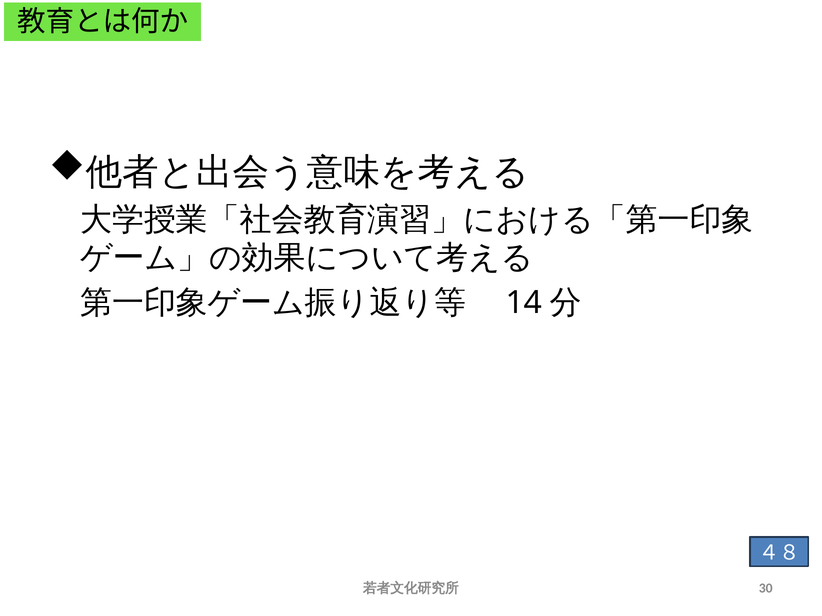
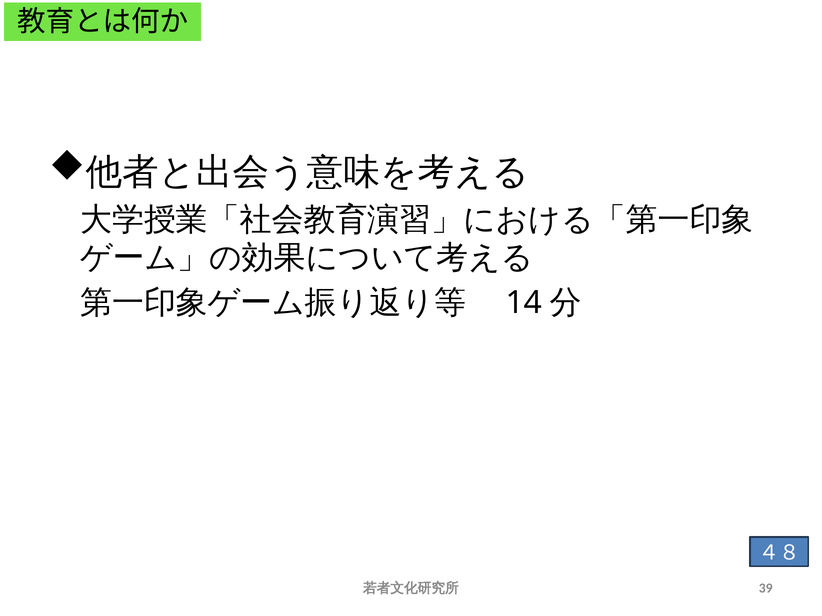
30: 30 -> 39
